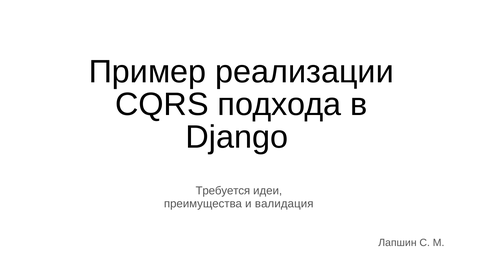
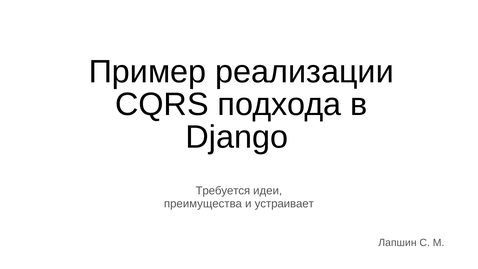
валидация: валидация -> устраивает
